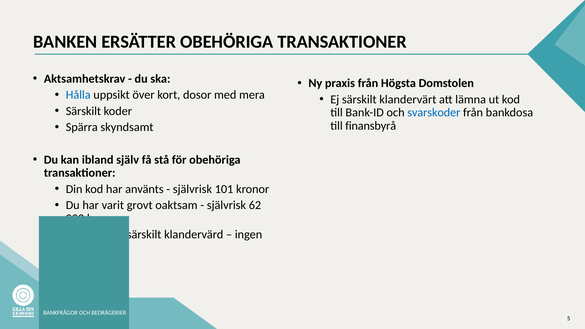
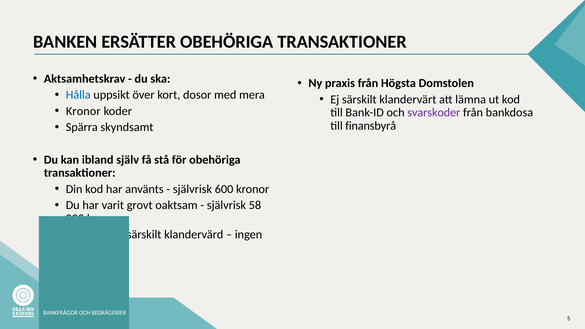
Särskilt at (83, 111): Särskilt -> Kronor
svarskoder colour: blue -> purple
101: 101 -> 600
62: 62 -> 58
